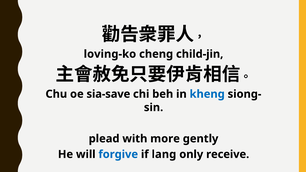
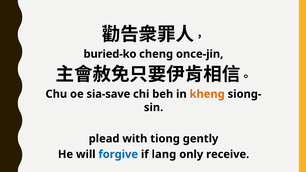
loving-ko: loving-ko -> buried-ko
child-jin: child-jin -> once-jin
kheng colour: blue -> orange
more: more -> tiong
